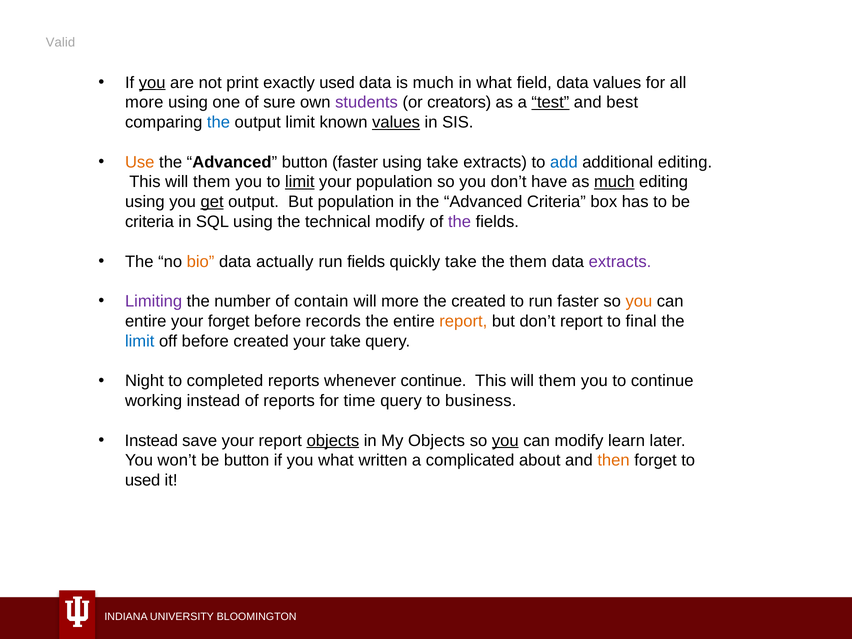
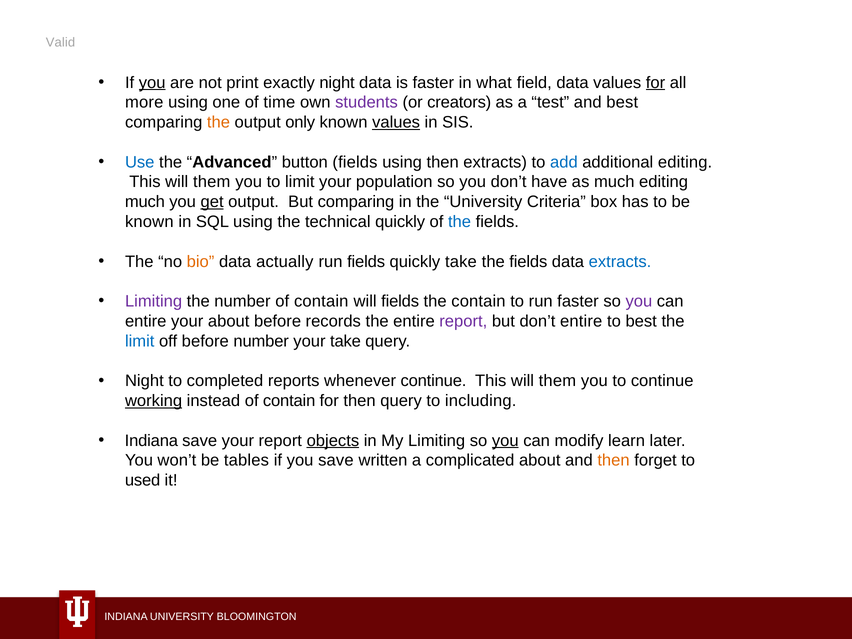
exactly used: used -> night
is much: much -> faster
for at (656, 83) underline: none -> present
sure: sure -> time
test underline: present -> none
the at (219, 122) colour: blue -> orange
output limit: limit -> only
Use colour: orange -> blue
button faster: faster -> fields
using take: take -> then
limit at (300, 182) underline: present -> none
much at (614, 182) underline: present -> none
using at (145, 202): using -> much
But population: population -> comparing
in the Advanced: Advanced -> University
criteria at (149, 222): criteria -> known
technical modify: modify -> quickly
the at (459, 222) colour: purple -> blue
them at (528, 262): them -> fields
extracts at (620, 262) colour: purple -> blue
will more: more -> fields
the created: created -> contain
you at (639, 301) colour: orange -> purple
your forget: forget -> about
report at (463, 321) colour: orange -> purple
don’t report: report -> entire
to final: final -> best
before created: created -> number
working underline: none -> present
instead of reports: reports -> contain
for time: time -> then
business: business -> including
Instead at (151, 441): Instead -> Indiana
My Objects: Objects -> Limiting
be button: button -> tables
you what: what -> save
